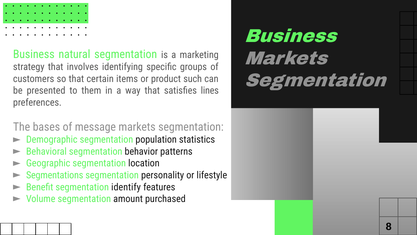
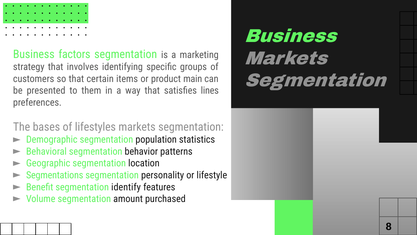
natural: natural -> factors
such: such -> main
message: message -> lifestyles
